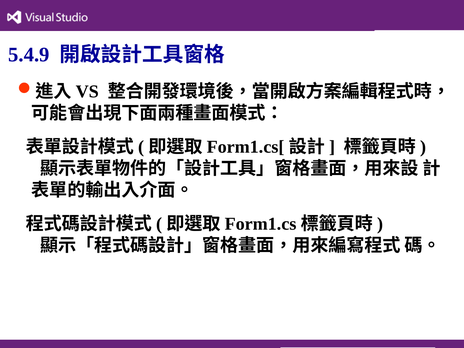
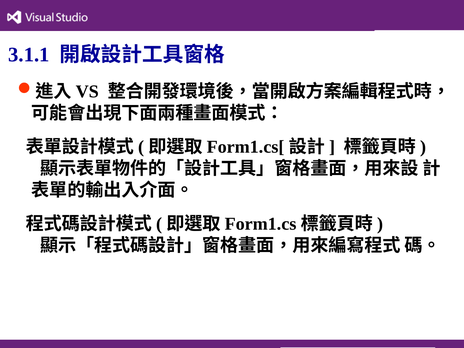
5.4.9: 5.4.9 -> 3.1.1
